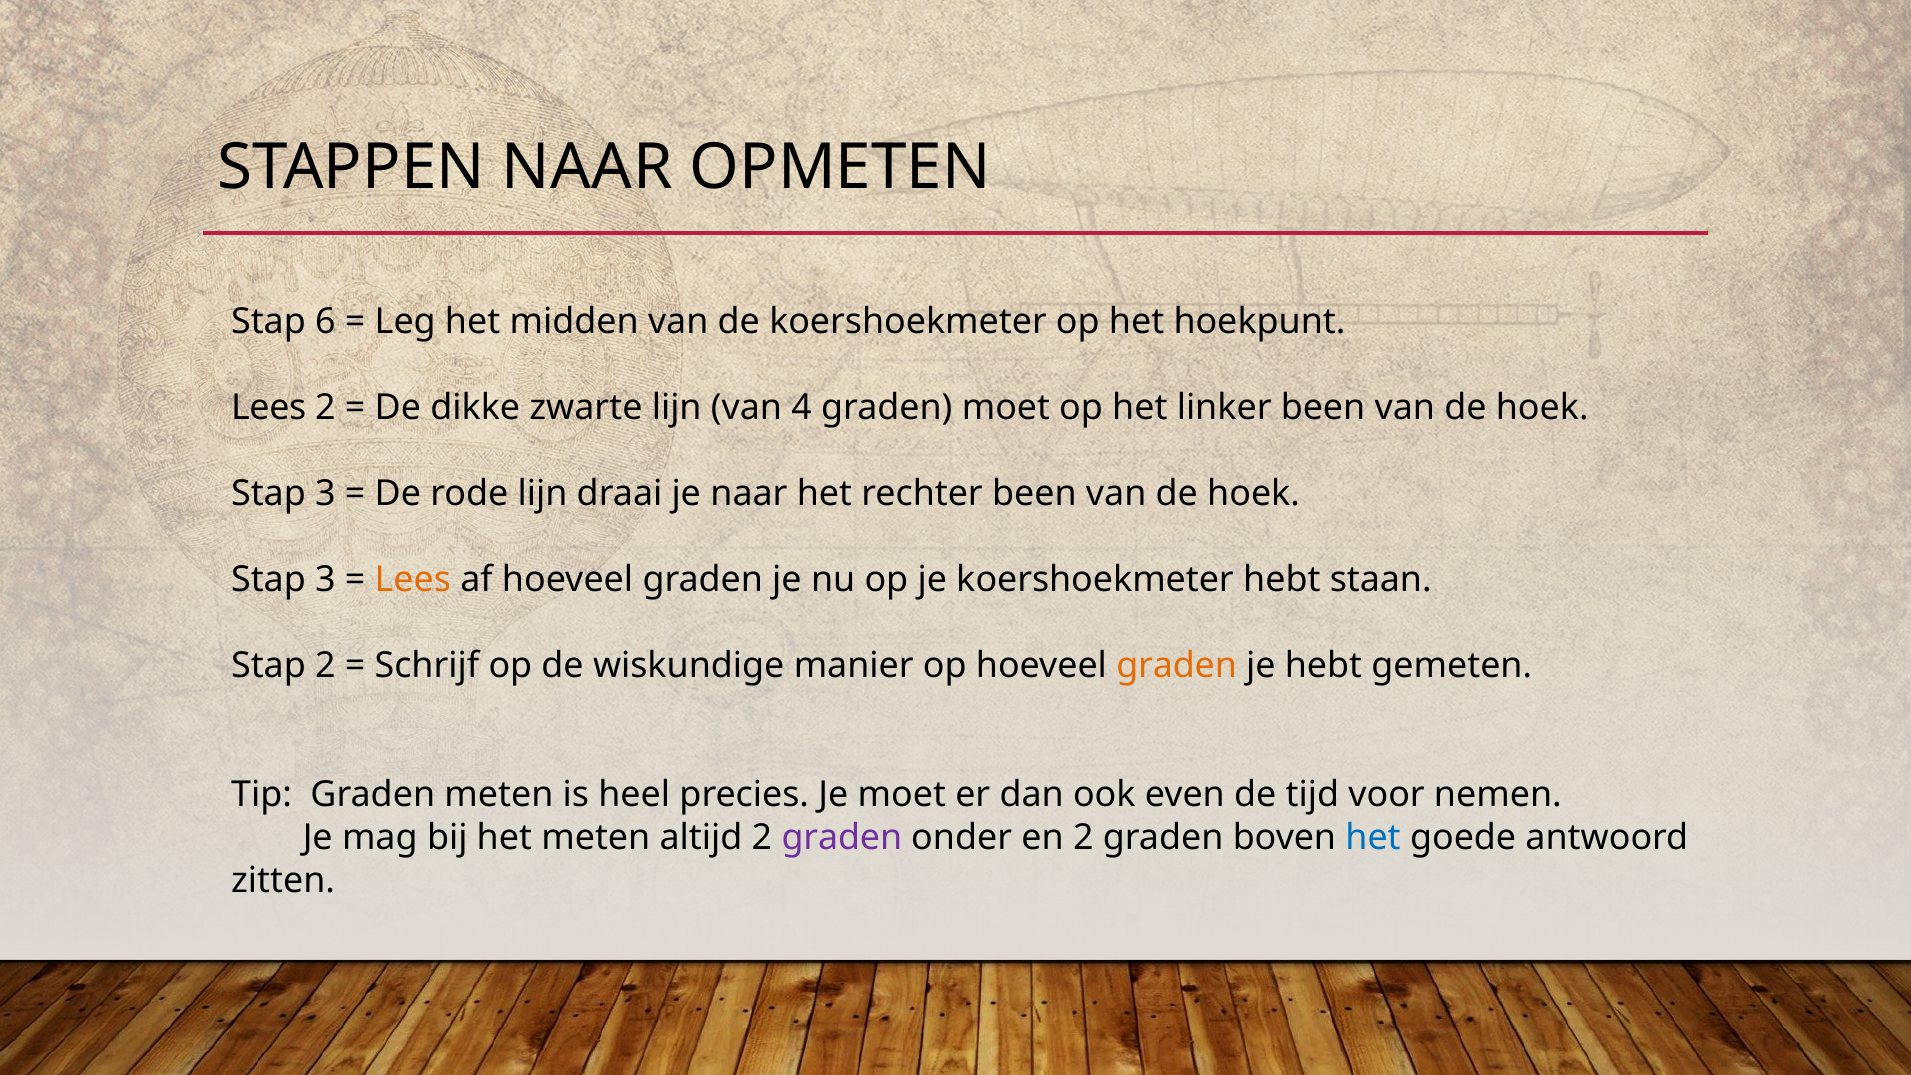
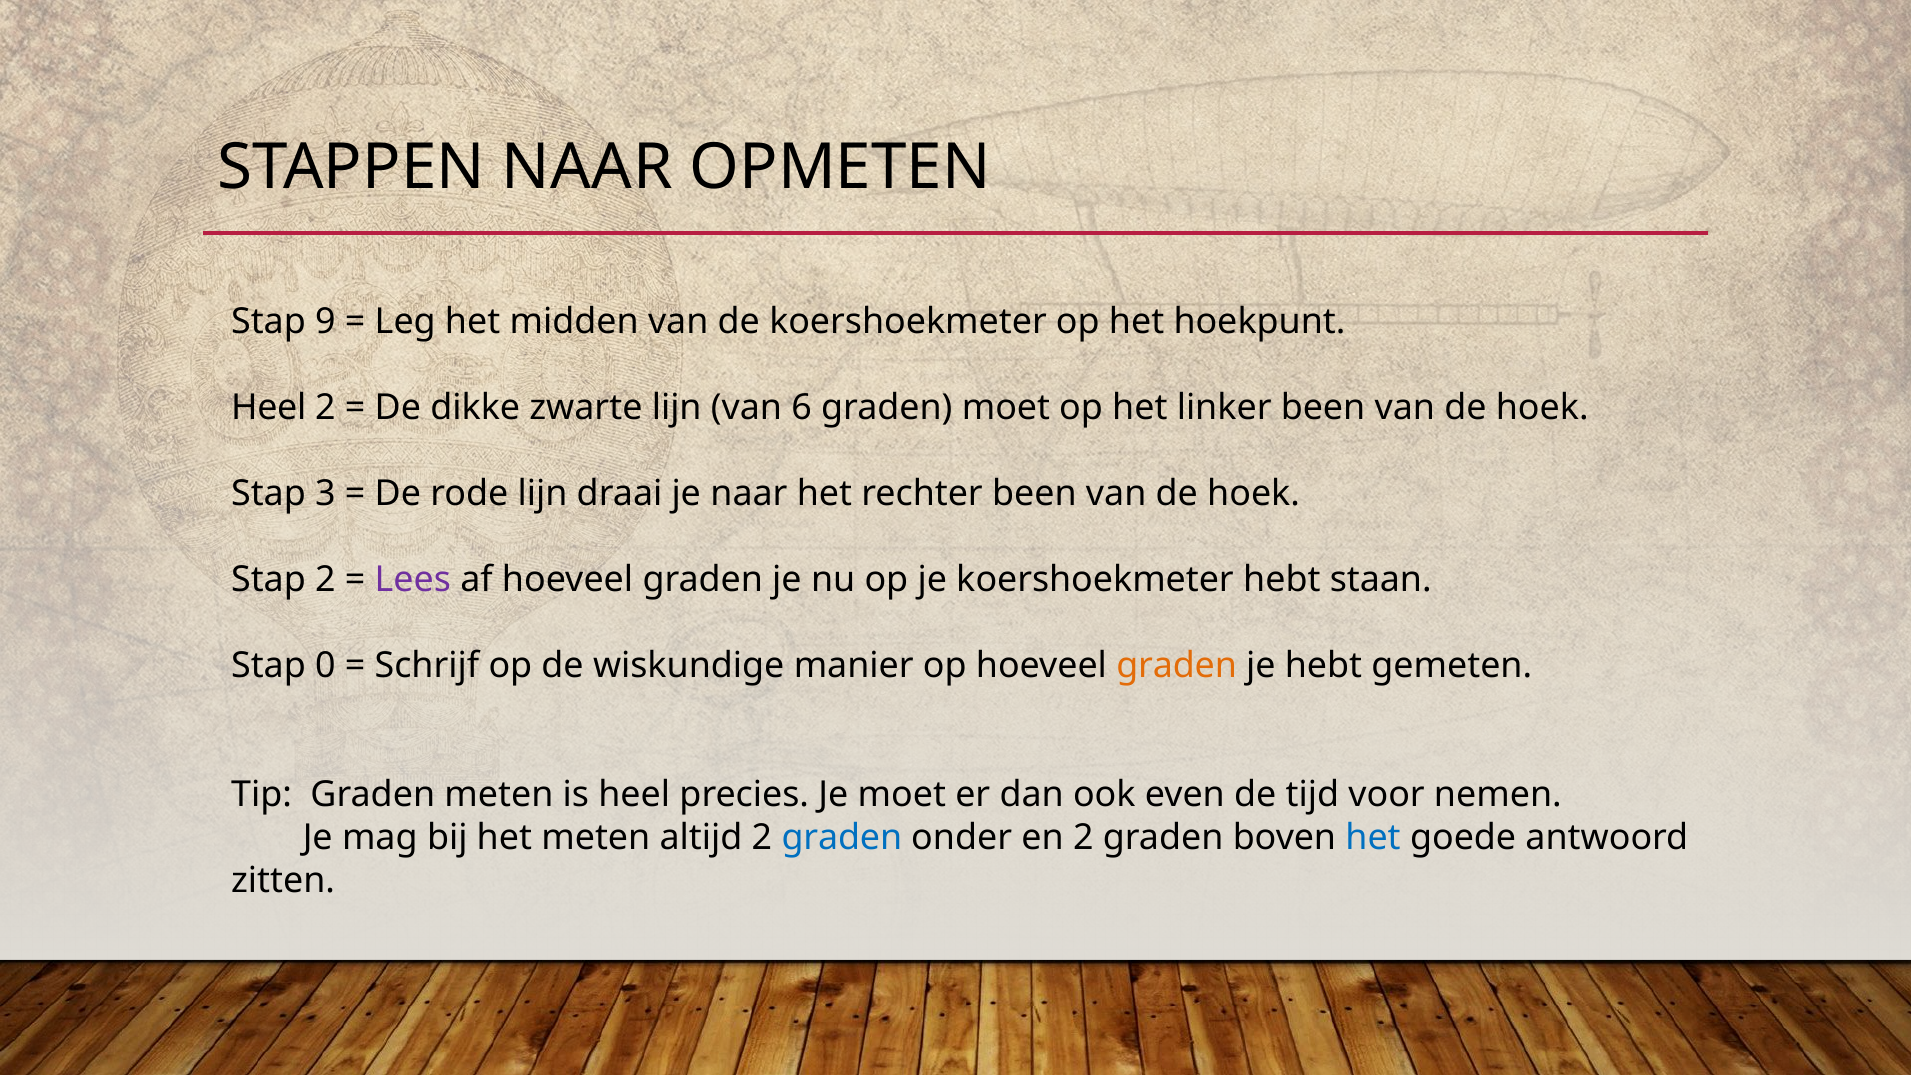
6: 6 -> 9
Lees at (269, 408): Lees -> Heel
4: 4 -> 6
3 at (325, 580): 3 -> 2
Lees at (413, 580) colour: orange -> purple
Stap 2: 2 -> 0
graden at (842, 838) colour: purple -> blue
